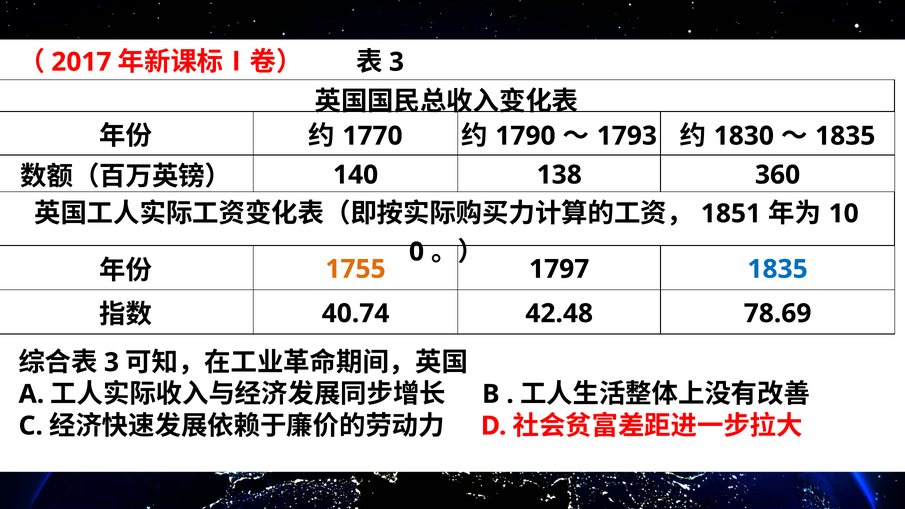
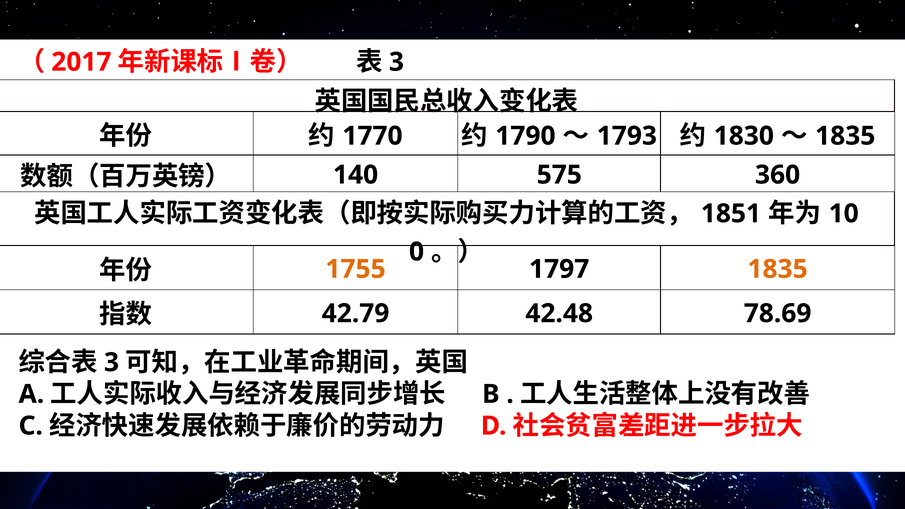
138: 138 -> 575
1835 at (778, 269) colour: blue -> orange
40.74: 40.74 -> 42.79
